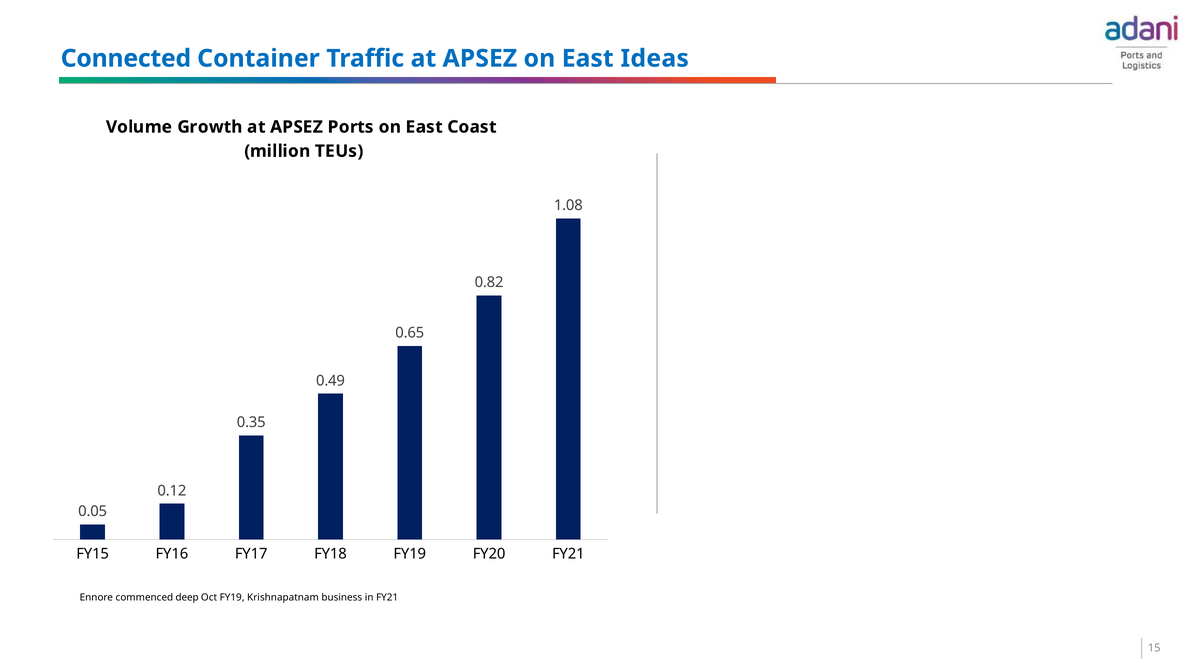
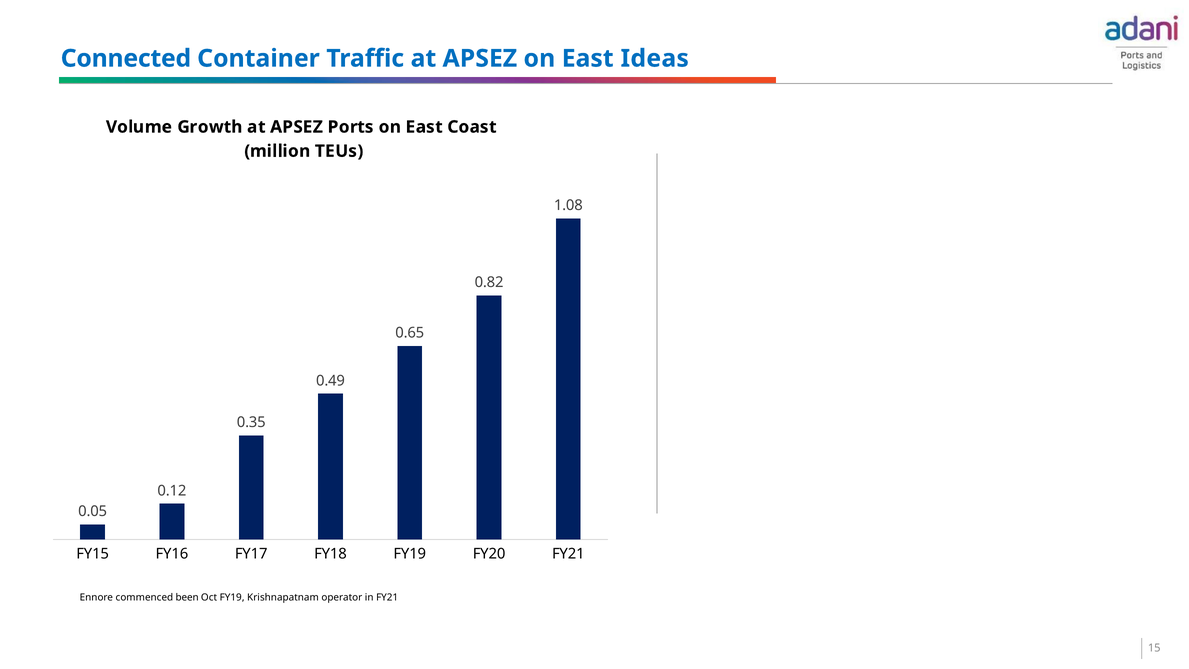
deep: deep -> been
business: business -> operator
